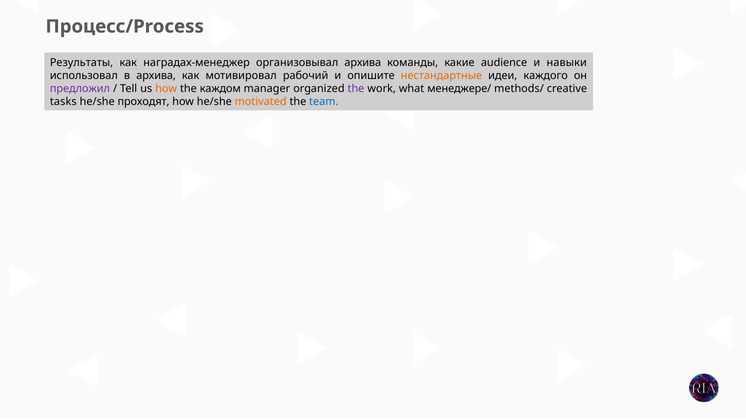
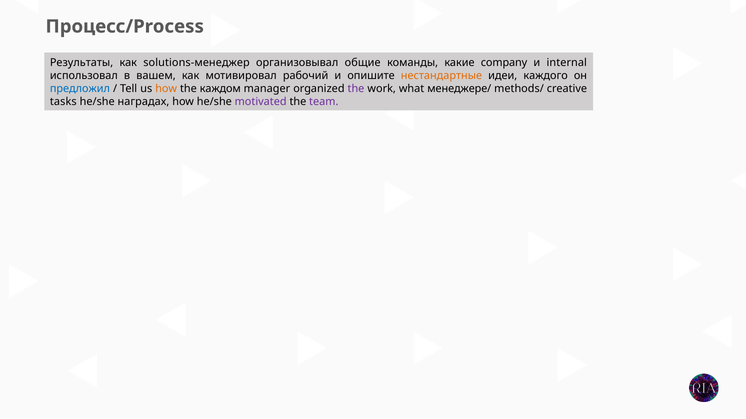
наградах-менеджер: наградах-менеджер -> solutions-менеджер
организовывал архива: архива -> общие
audience: audience -> company
навыки: навыки -> internal
в архива: архива -> вашем
предложил colour: purple -> blue
проходят: проходят -> наградах
motivated colour: orange -> purple
team colour: blue -> purple
